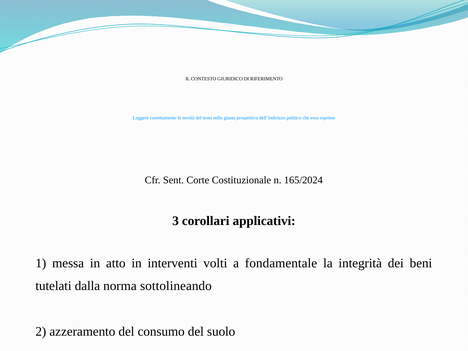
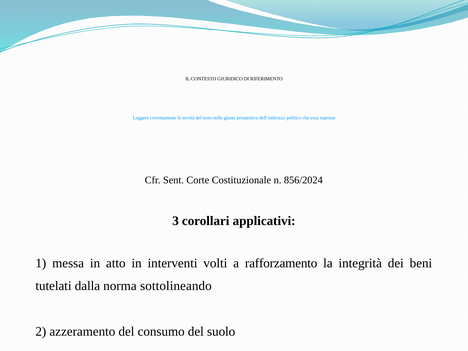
165/2024: 165/2024 -> 856/2024
fondamentale: fondamentale -> rafforzamento
